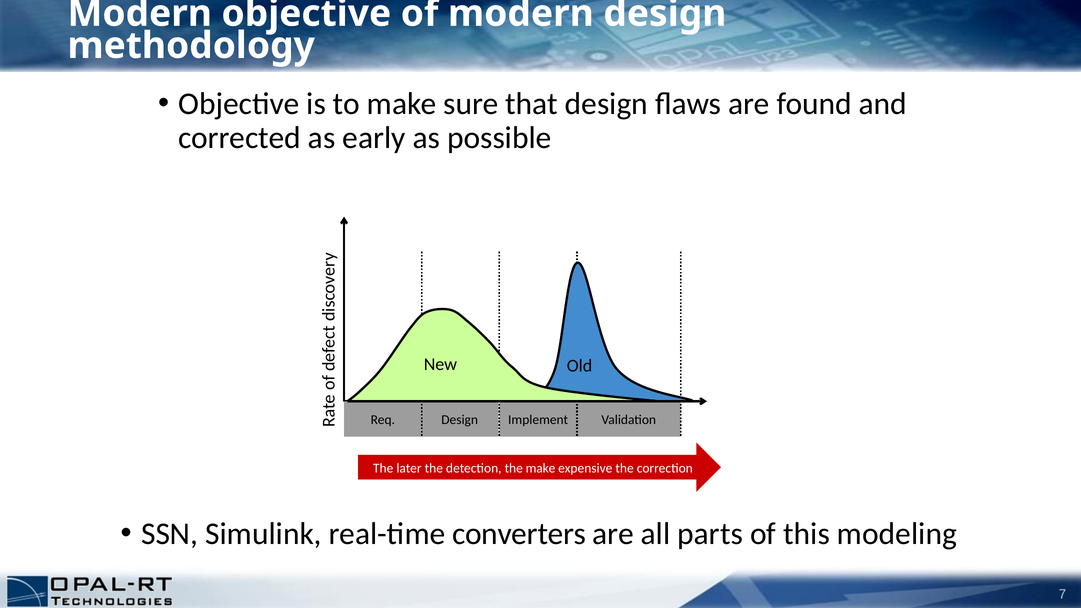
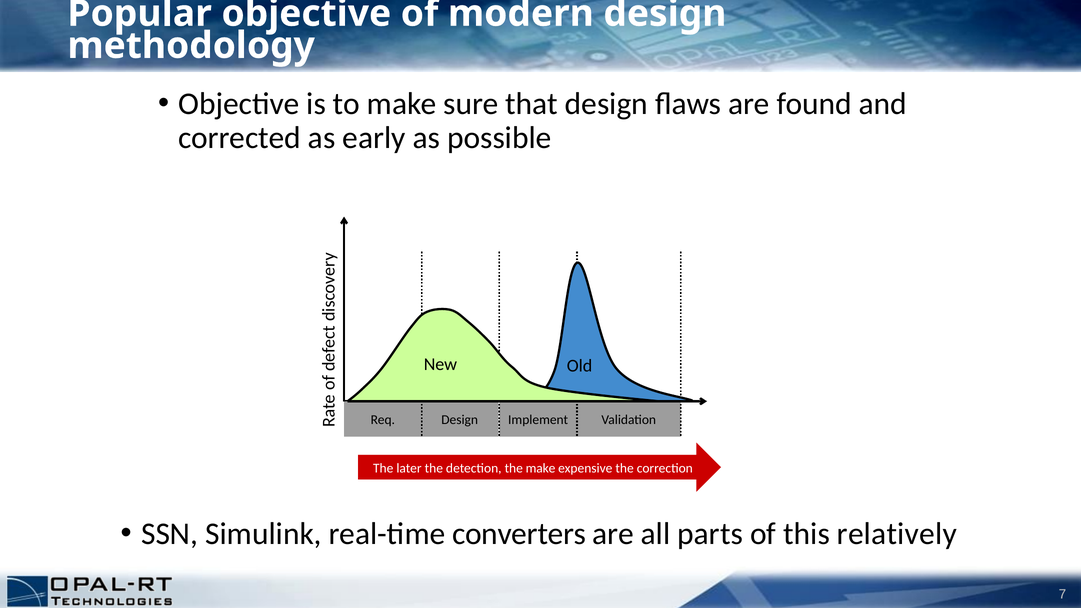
Modern at (140, 14): Modern -> Popular
modeling: modeling -> relatively
